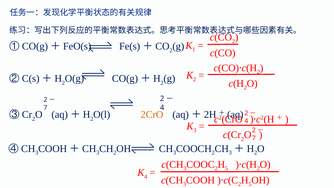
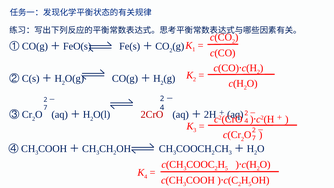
2CrO colour: orange -> red
